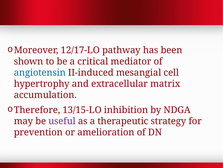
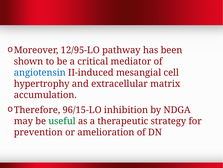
12/17-LO: 12/17-LO -> 12/95-LO
13/15-LO: 13/15-LO -> 96/15-LO
useful colour: purple -> green
